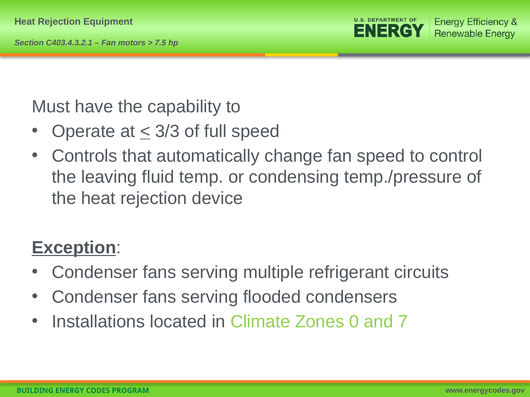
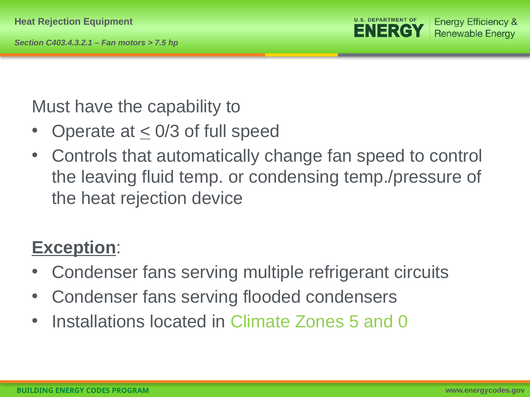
3/3: 3/3 -> 0/3
0: 0 -> 5
7: 7 -> 0
